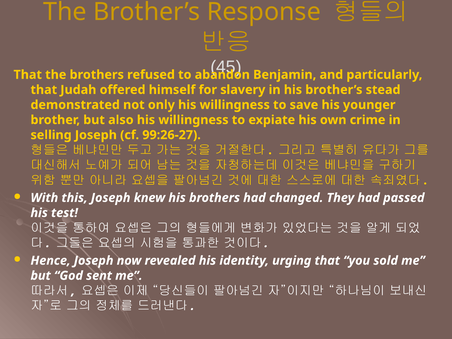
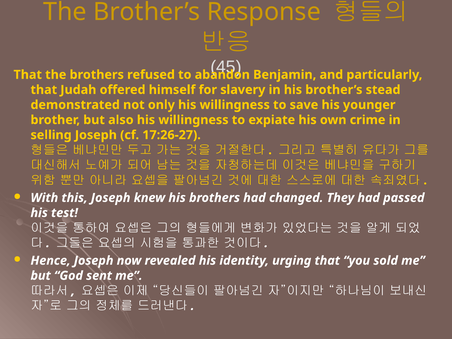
99:26-27: 99:26-27 -> 17:26-27
